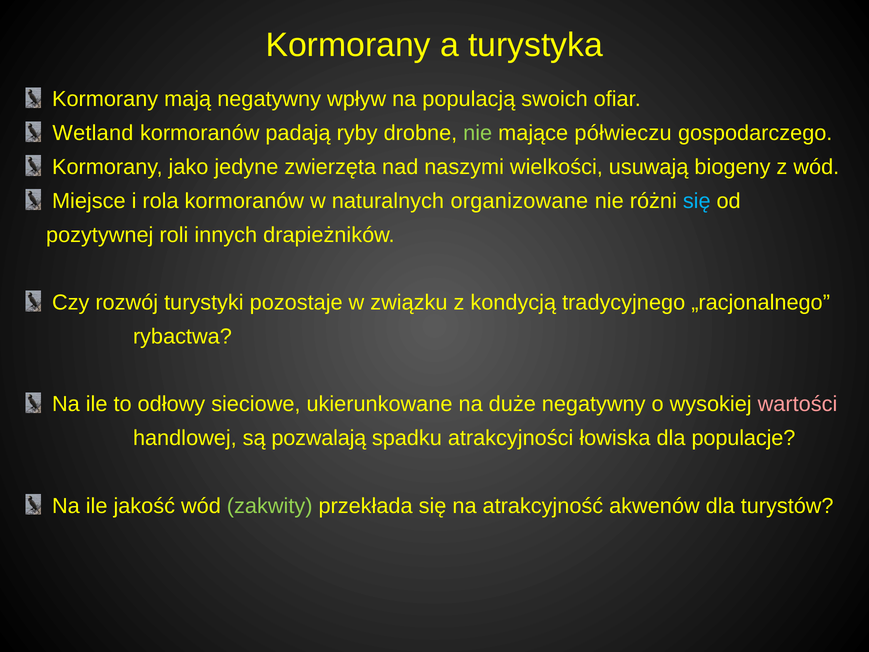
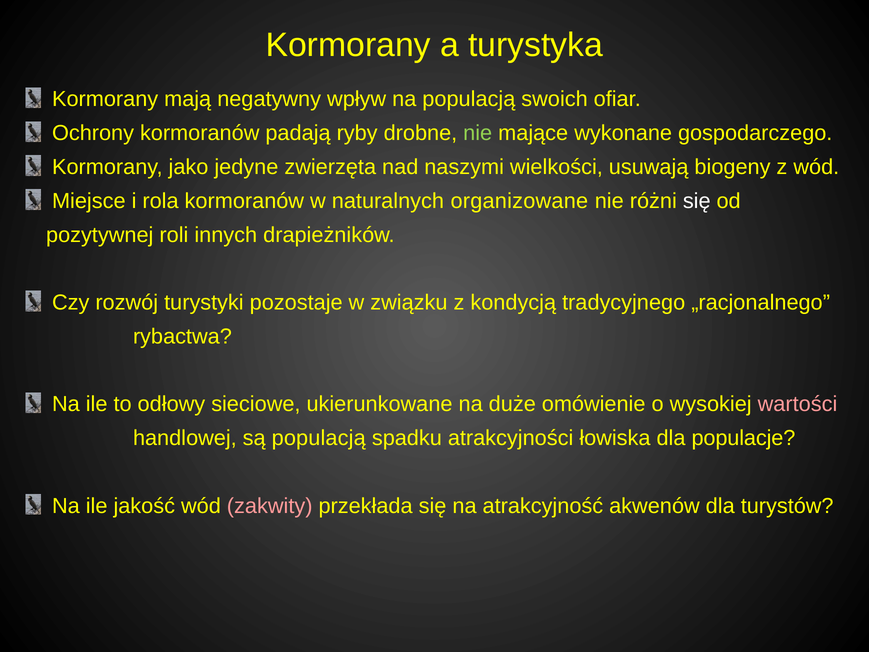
Wetland: Wetland -> Ochrony
półwieczu: półwieczu -> wykonane
się at (697, 201) colour: light blue -> white
duże negatywny: negatywny -> omówienie
są pozwalają: pozwalają -> populacją
zakwity colour: light green -> pink
